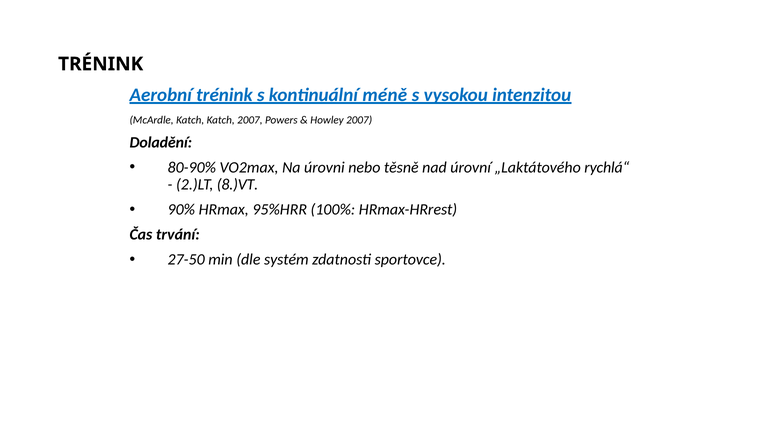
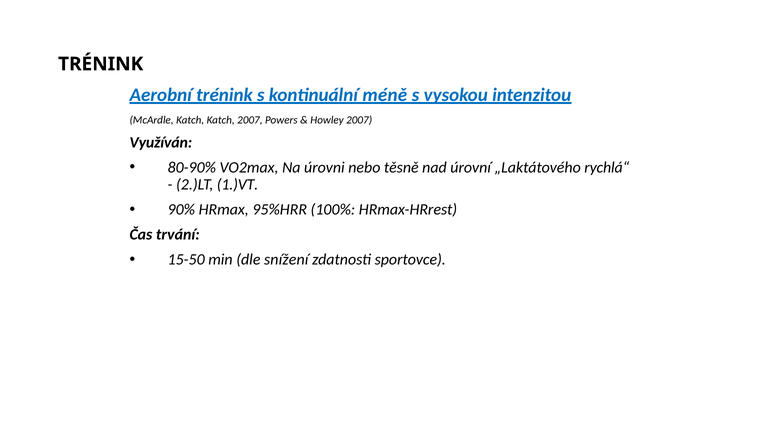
Doladění: Doladění -> Využíván
8.)VT: 8.)VT -> 1.)VT
27-50: 27-50 -> 15-50
systém: systém -> snížení
